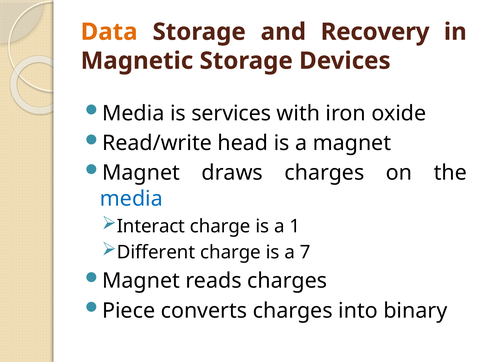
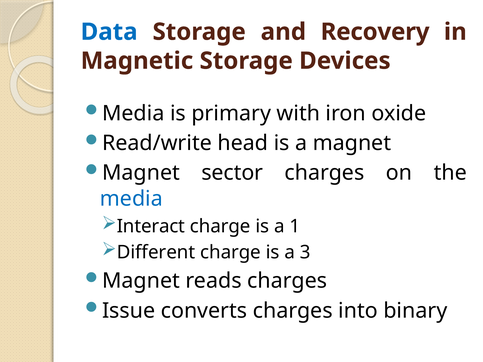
Data colour: orange -> blue
services: services -> primary
draws: draws -> sector
7: 7 -> 3
Piece: Piece -> Issue
